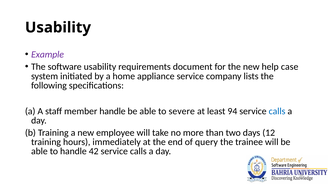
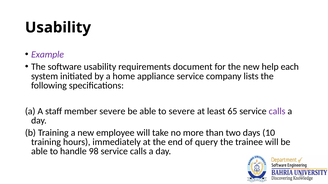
case: case -> each
member handle: handle -> severe
94: 94 -> 65
calls at (277, 111) colour: blue -> purple
12: 12 -> 10
42: 42 -> 98
